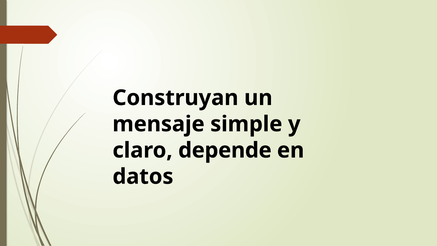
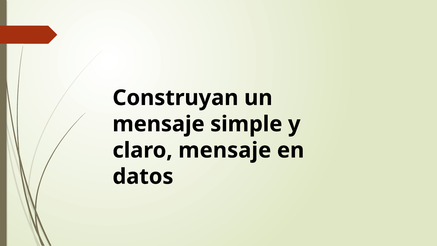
claro depende: depende -> mensaje
